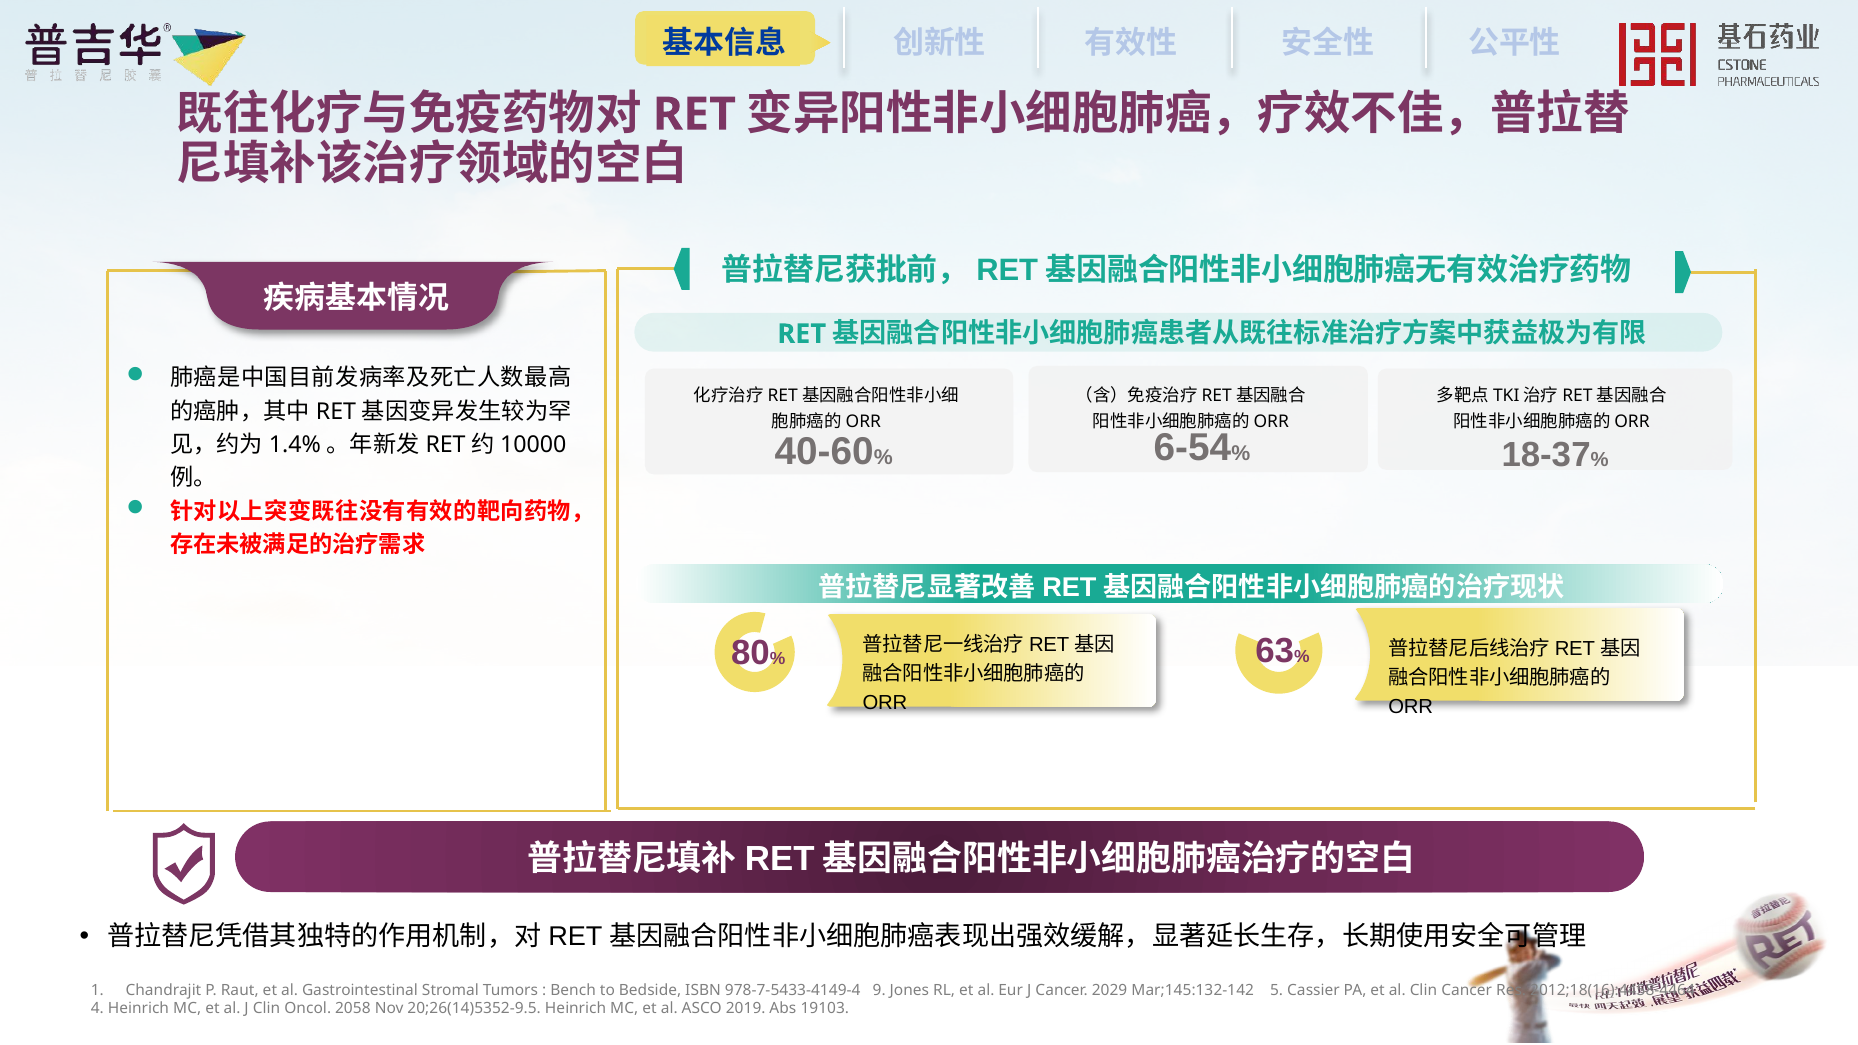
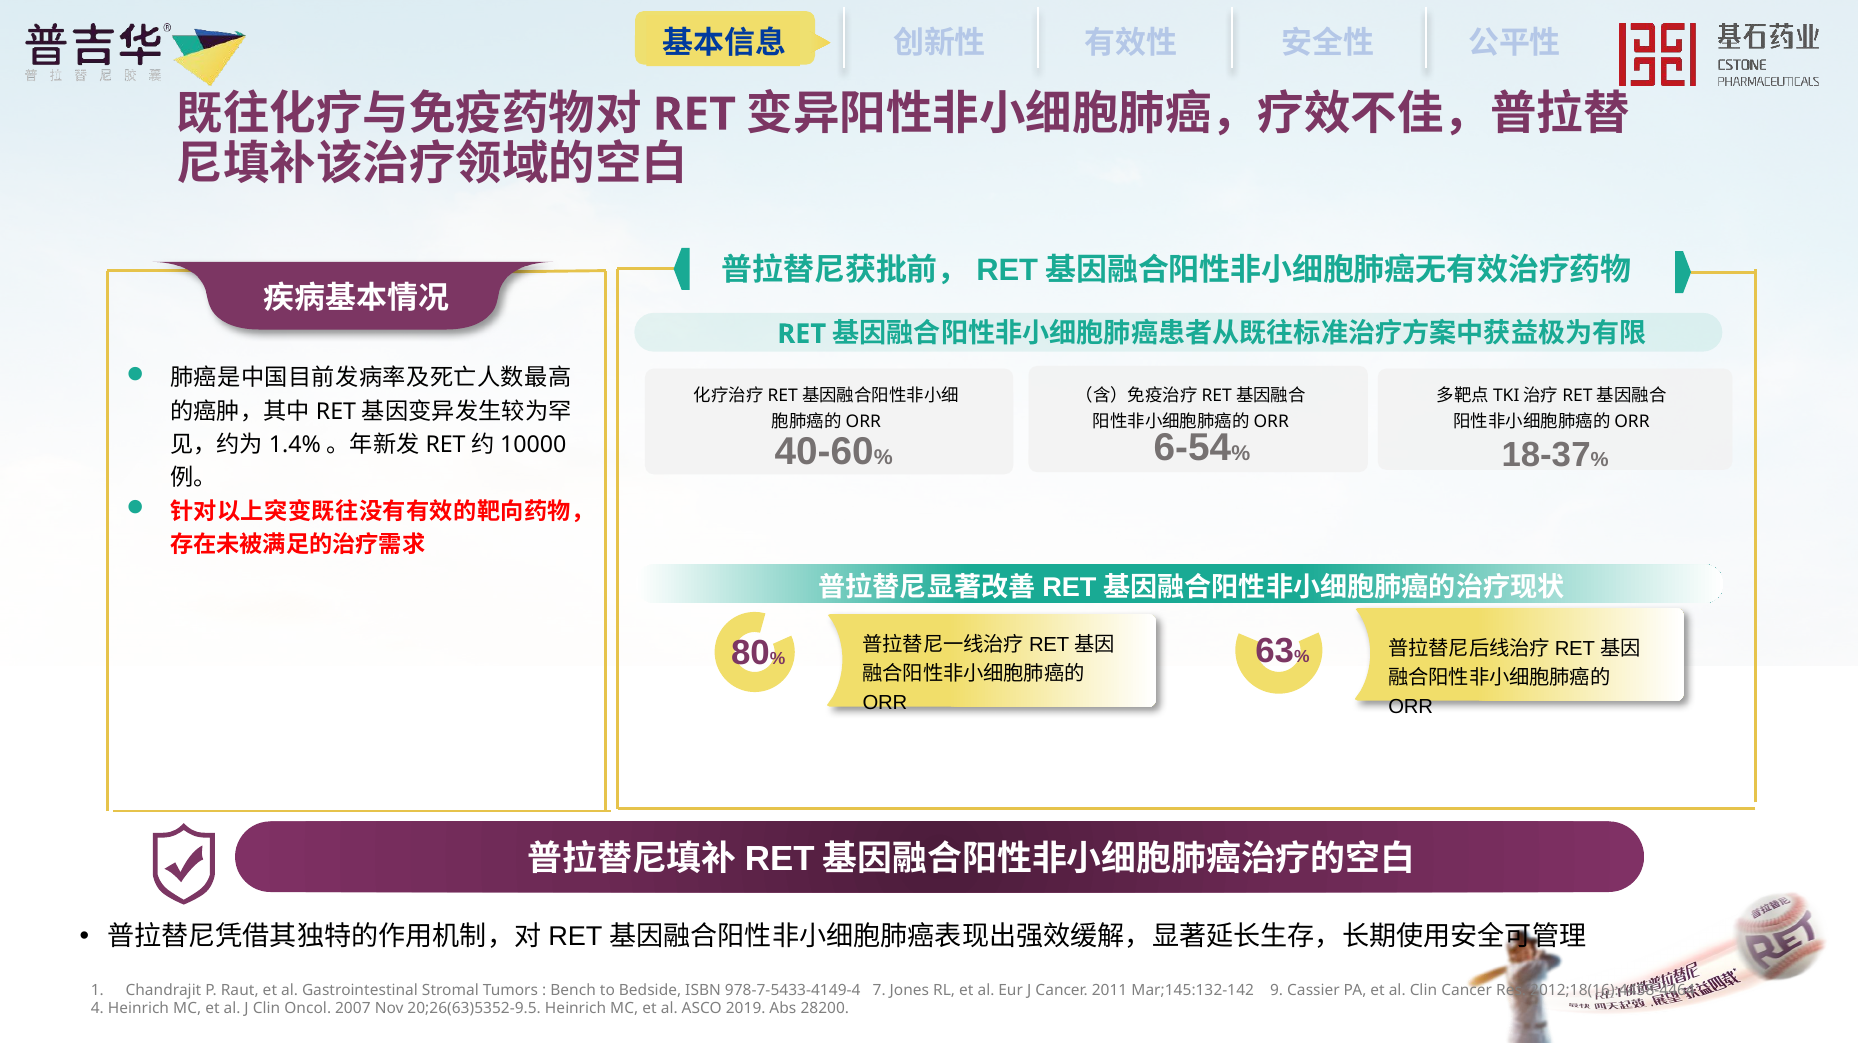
9: 9 -> 7
2029: 2029 -> 2011
5: 5 -> 9
2058: 2058 -> 2007
20;26(14)5352-9.5: 20;26(14)5352-9.5 -> 20;26(63)5352-9.5
19103: 19103 -> 28200
